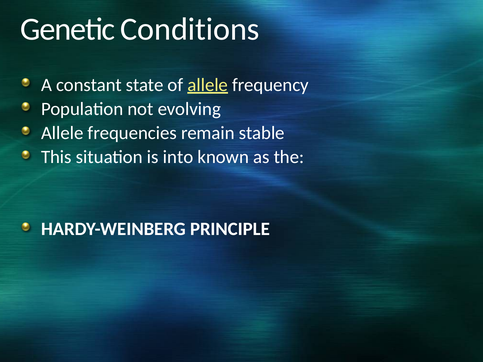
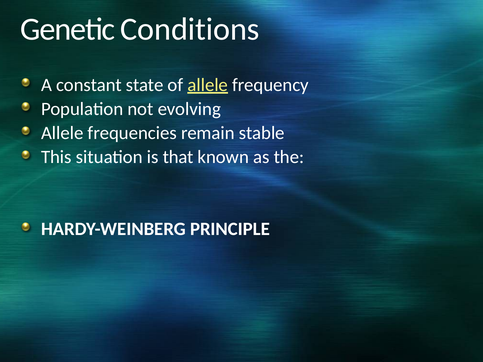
into: into -> that
